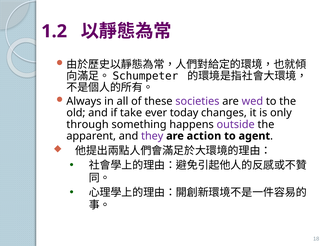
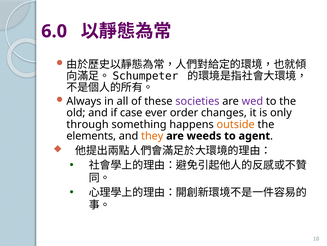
1.2: 1.2 -> 6.0
take: take -> case
today: today -> order
outside colour: purple -> orange
apparent: apparent -> elements
they colour: purple -> orange
action: action -> weeds
